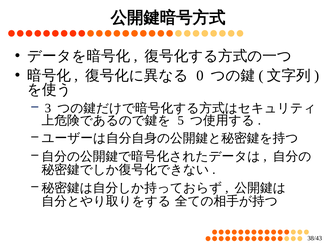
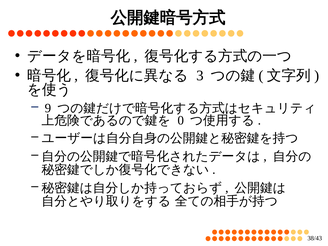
0: 0 -> 3
3: 3 -> 9
5: 5 -> 0
